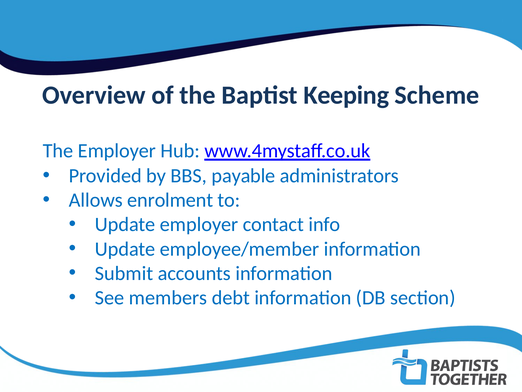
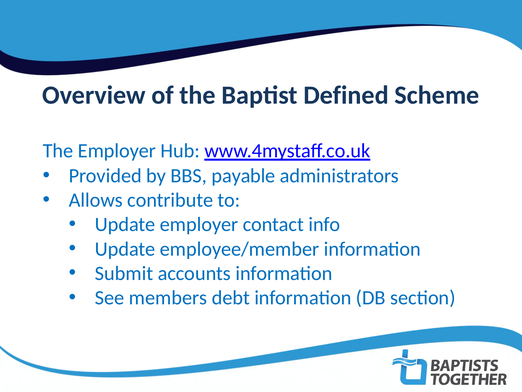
Keeping: Keeping -> Defined
enrolment: enrolment -> contribute
